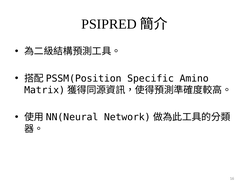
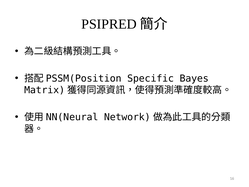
Amino: Amino -> Bayes
